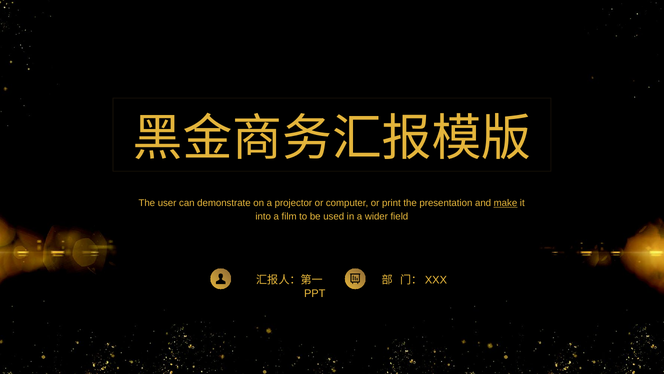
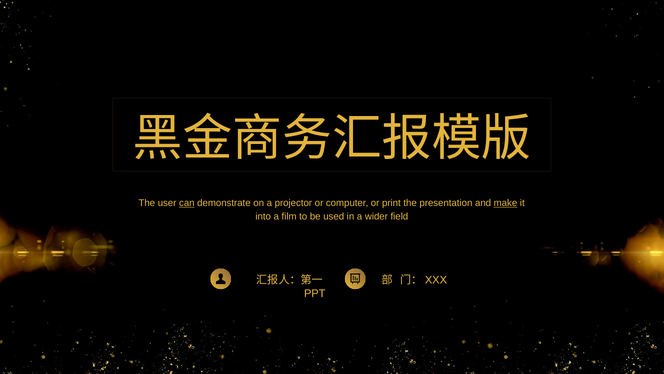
can underline: none -> present
